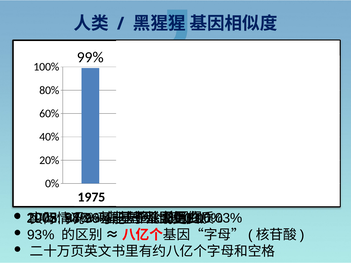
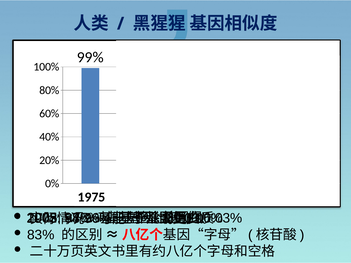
93%: 93% -> 83%
